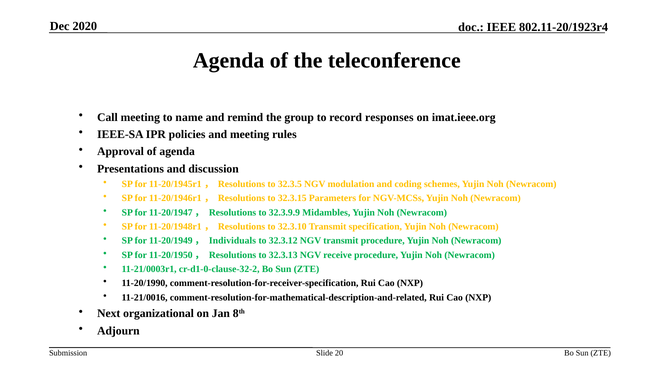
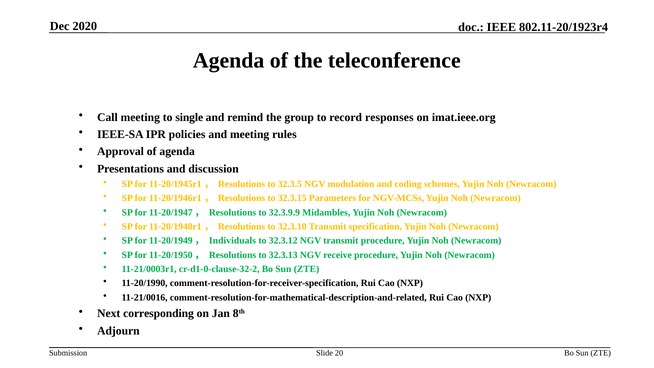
name: name -> single
organizational: organizational -> corresponding
